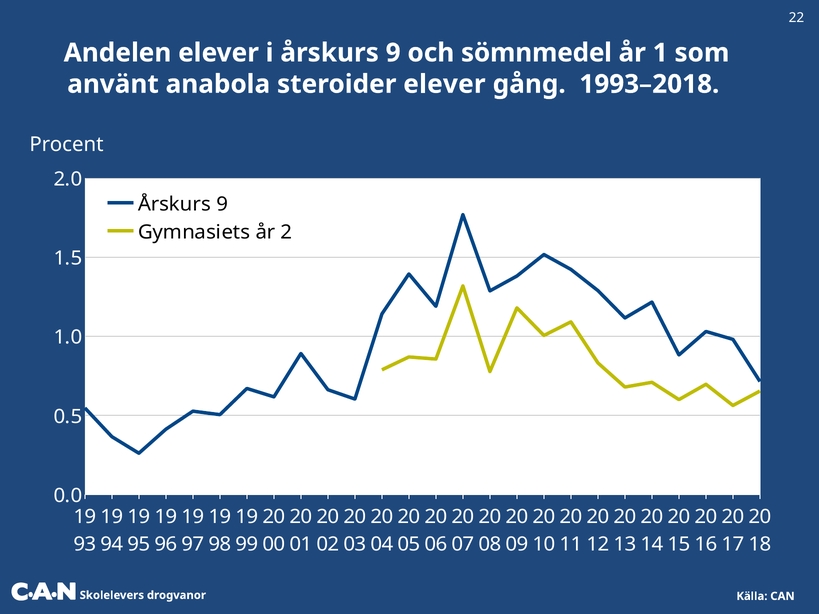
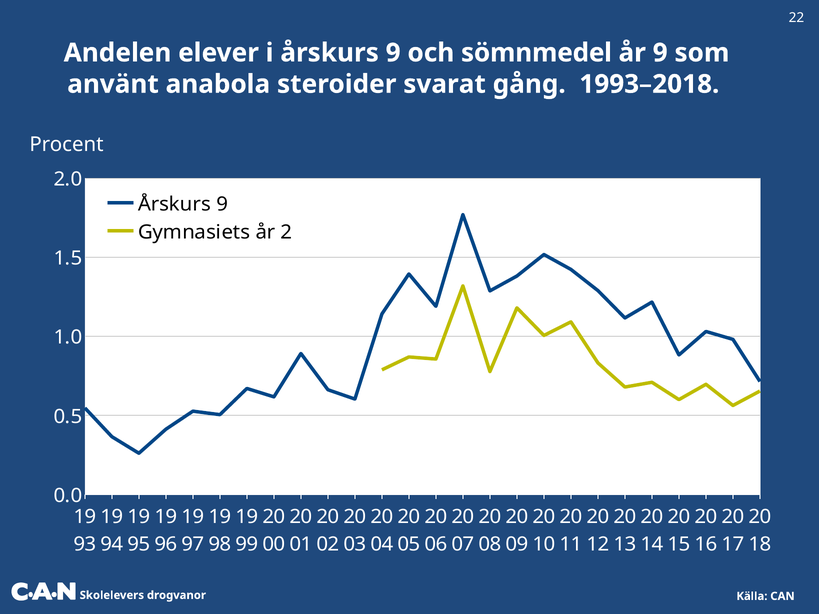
år 1: 1 -> 9
steroider elever: elever -> svarat
